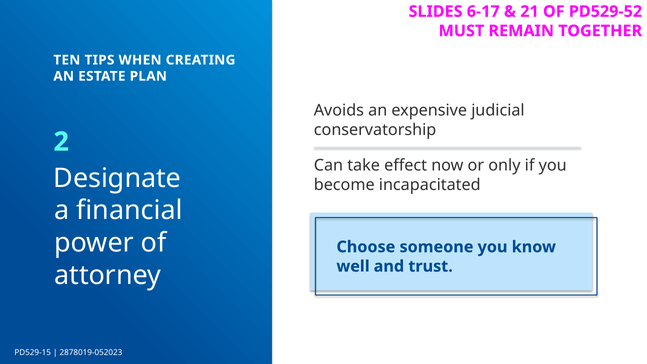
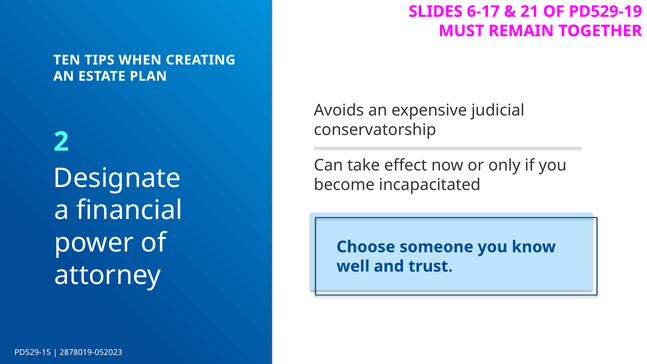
PD529-52: PD529-52 -> PD529-19
